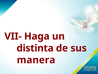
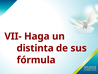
manera: manera -> fórmula
